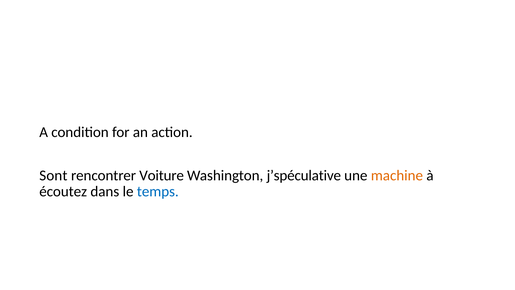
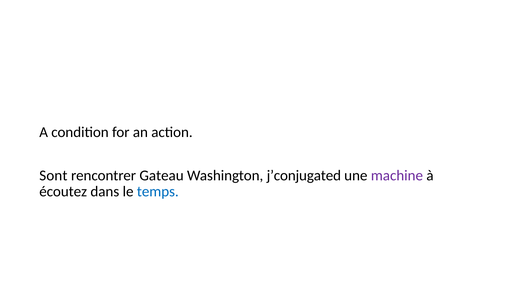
Voiture: Voiture -> Gateau
j’spéculative: j’spéculative -> j’conjugated
machine colour: orange -> purple
